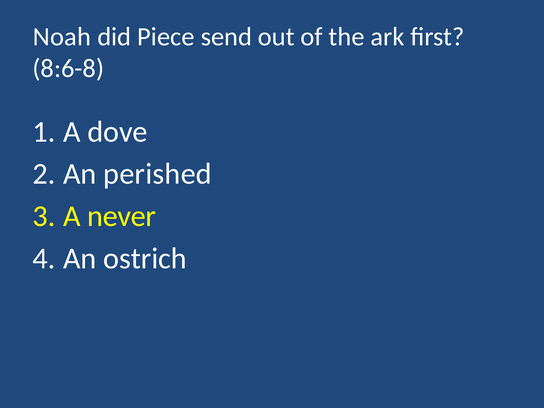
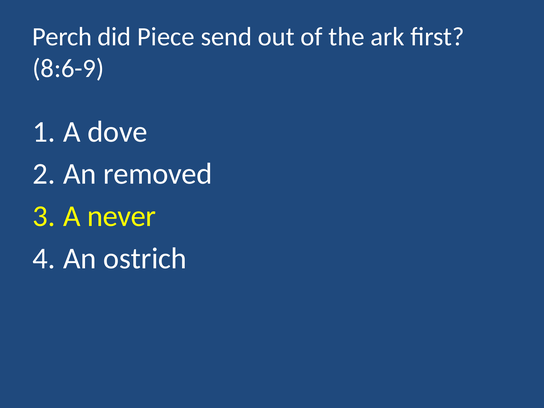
Noah: Noah -> Perch
8:6-8: 8:6-8 -> 8:6-9
perished: perished -> removed
